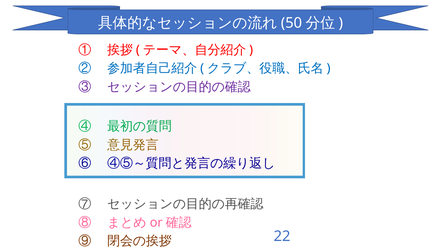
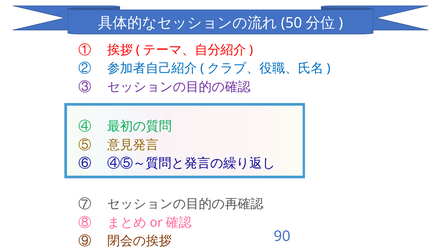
22: 22 -> 90
